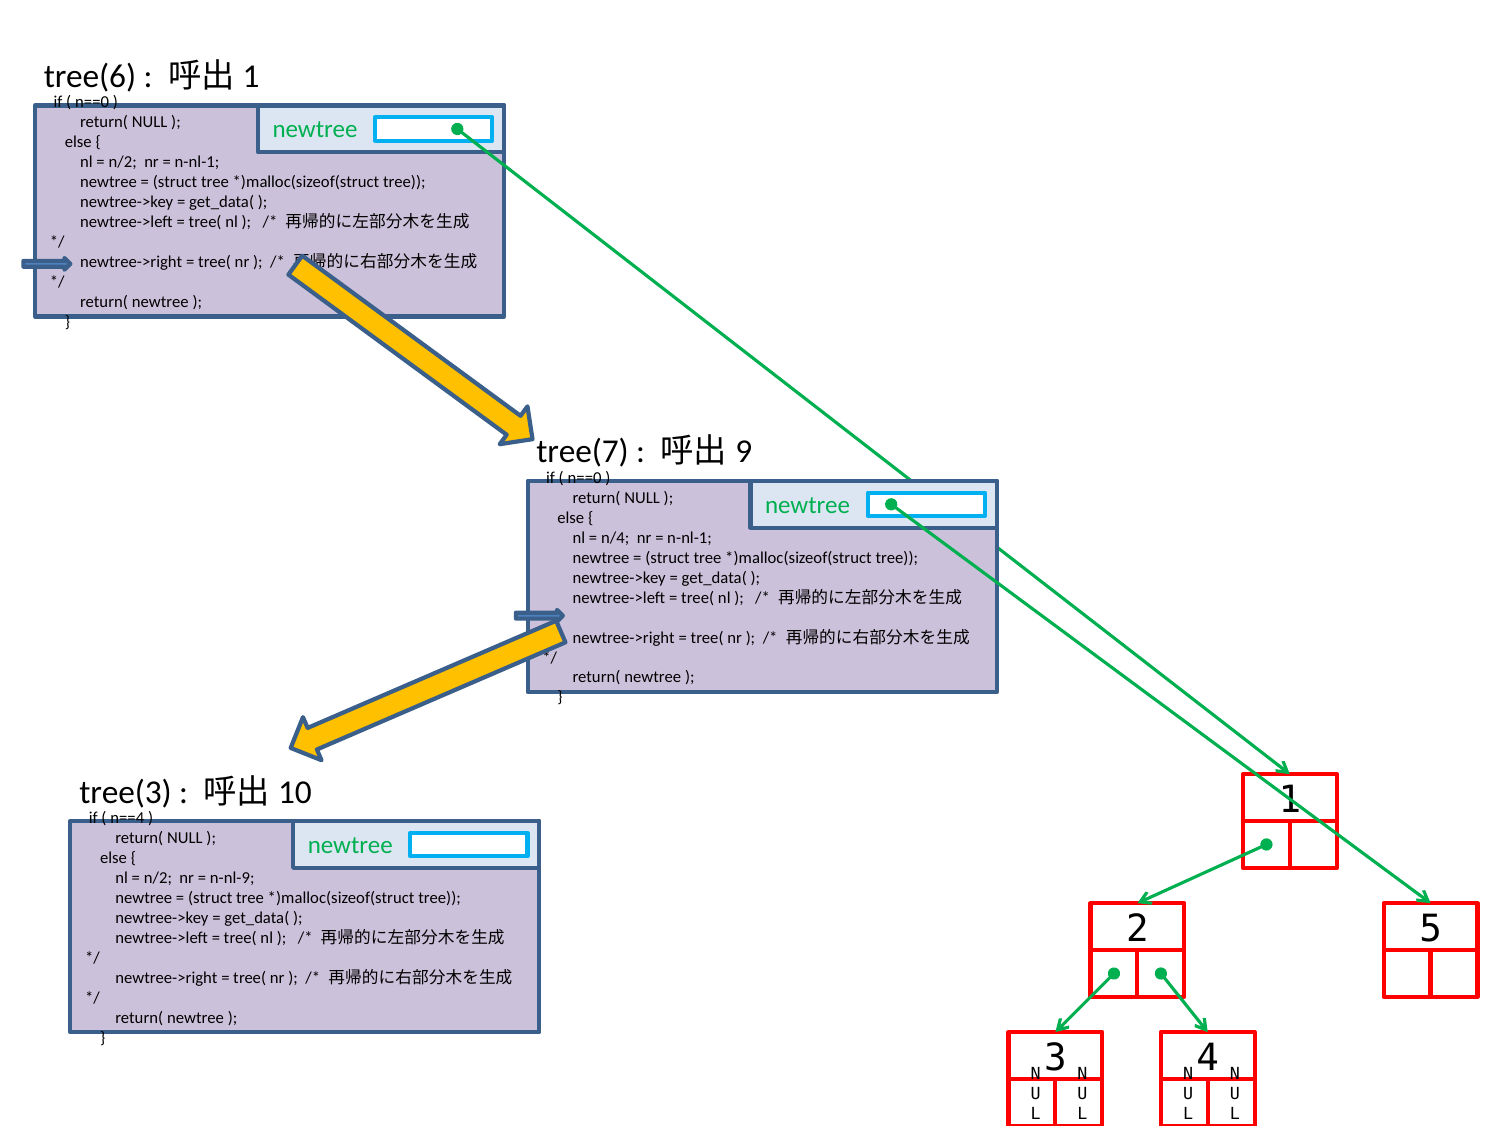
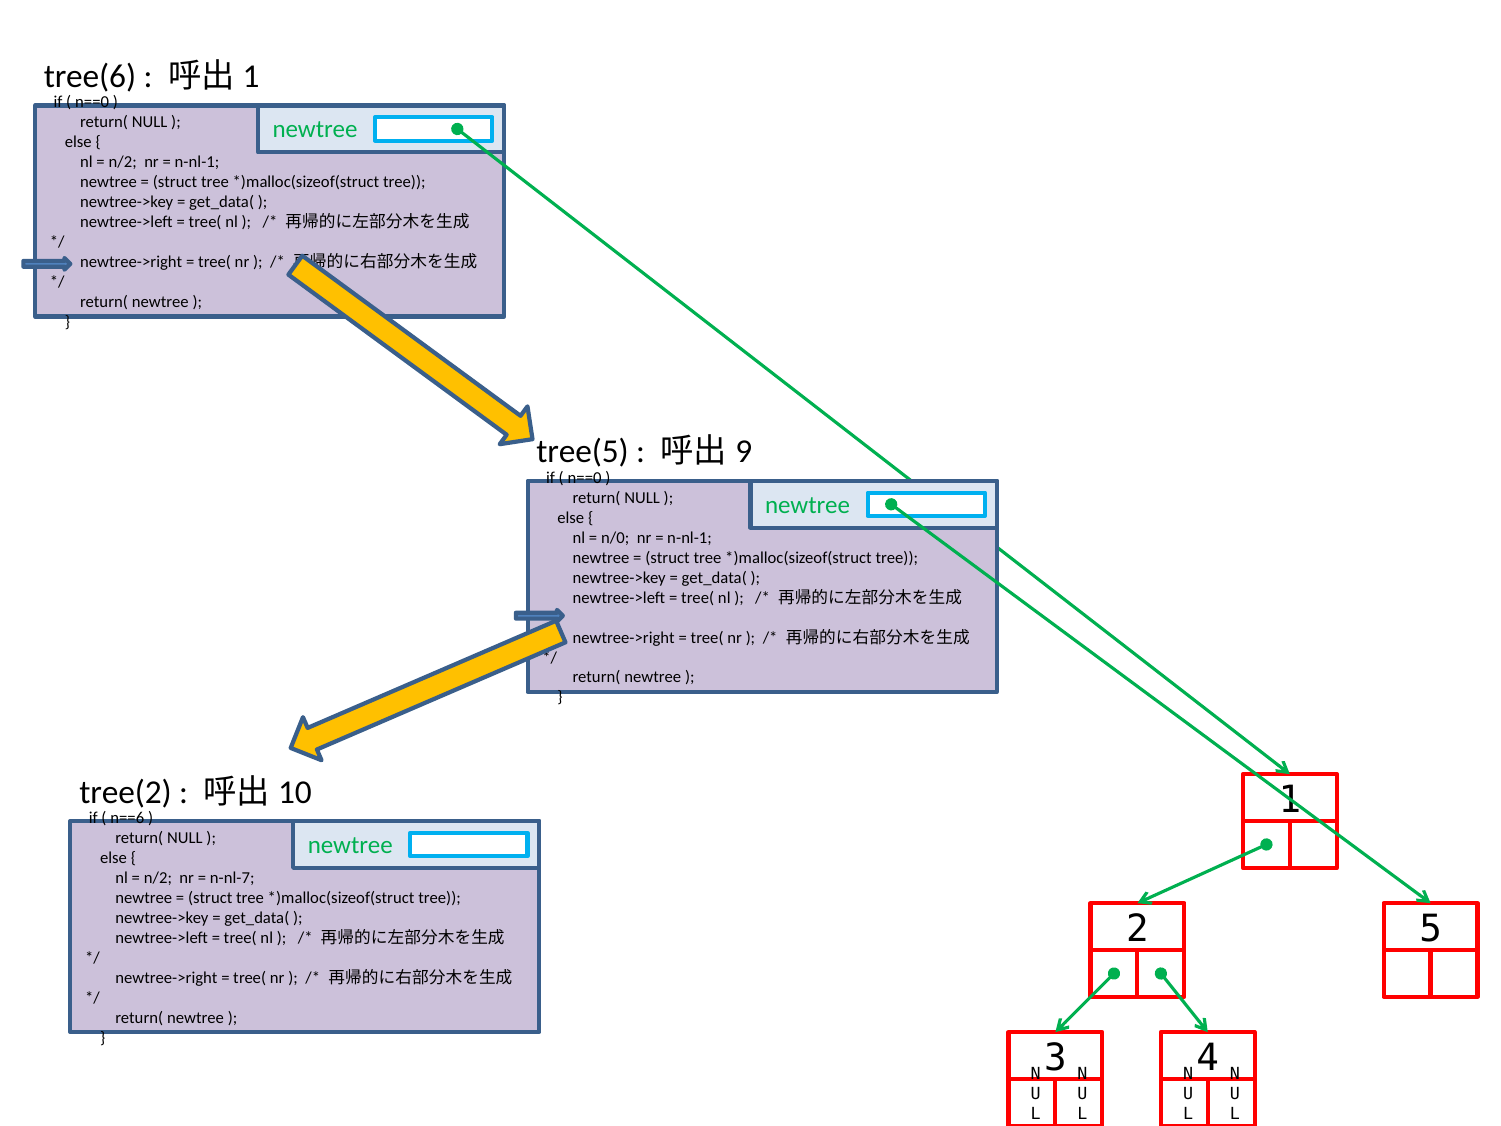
tree(7: tree(7 -> tree(5
n/4: n/4 -> n/0
tree(3: tree(3 -> tree(2
n==4: n==4 -> n==6
n-nl-9: n-nl-9 -> n-nl-7
